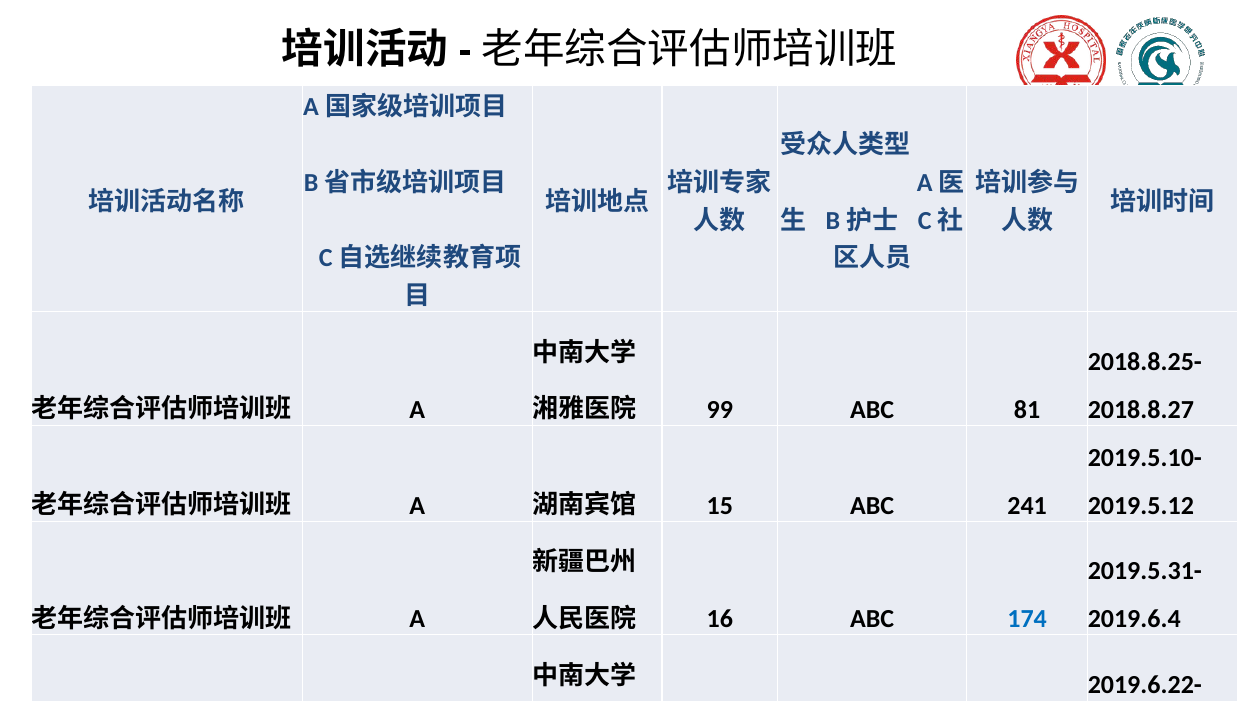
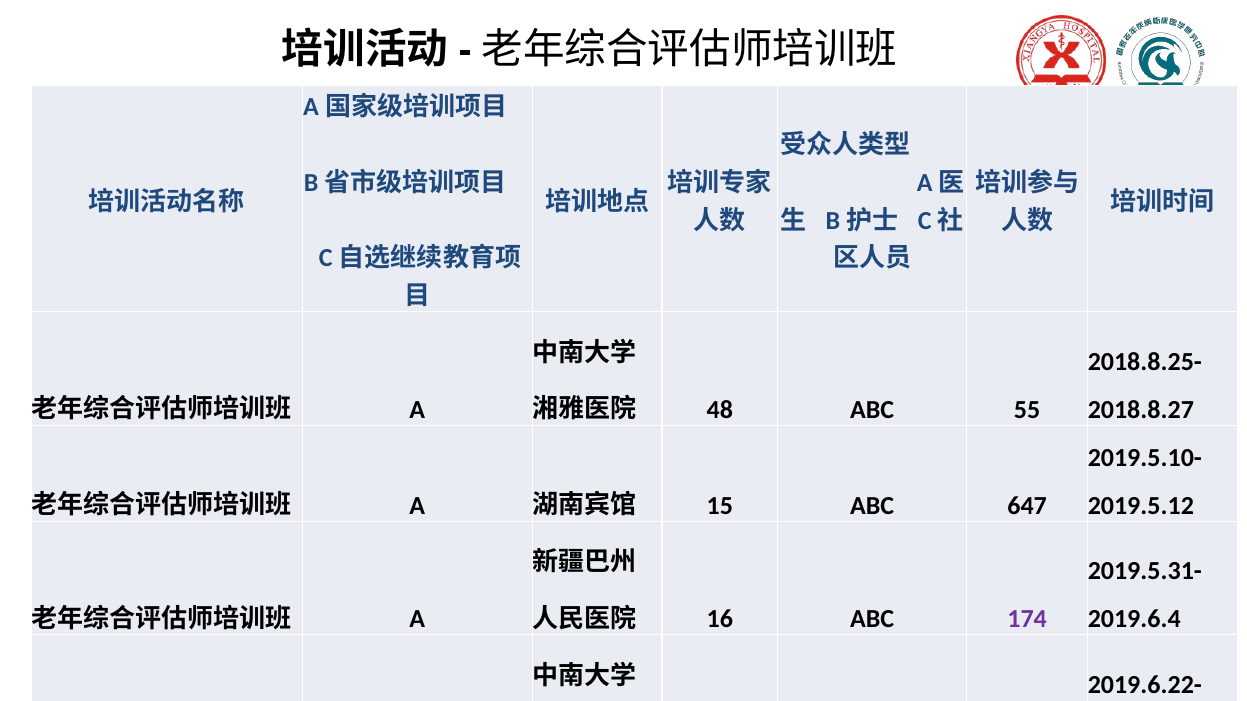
99: 99 -> 48
81: 81 -> 55
241: 241 -> 647
174 colour: blue -> purple
